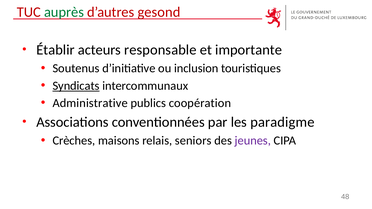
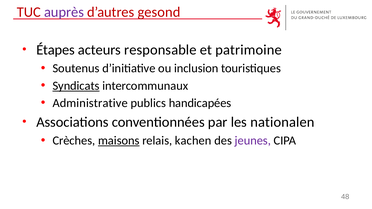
auprès colour: green -> purple
Établir: Établir -> Étapes
importante: importante -> patrimoine
coopération: coopération -> handicapées
paradigme: paradigme -> nationalen
maisons underline: none -> present
seniors: seniors -> kachen
